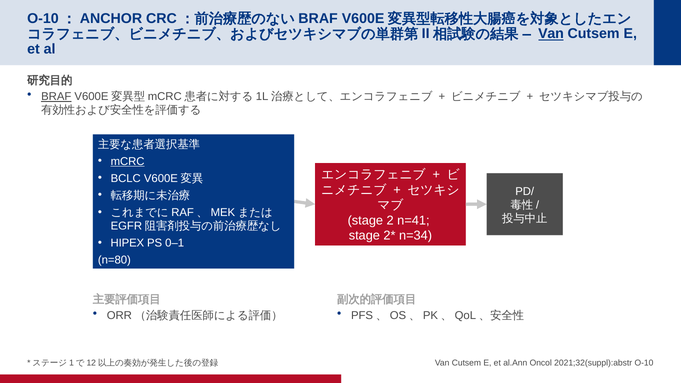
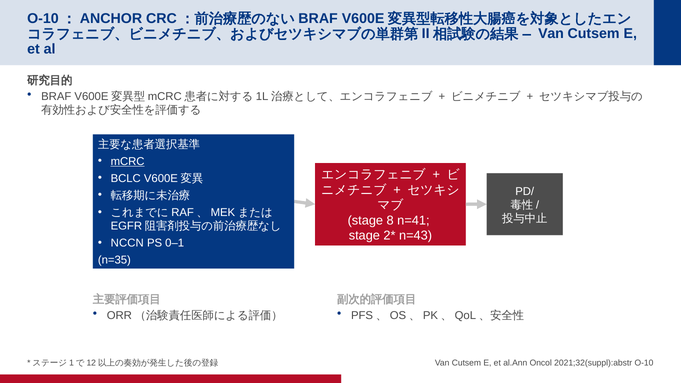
Van at (551, 34) underline: present -> none
BRAF underline: present -> none
2: 2 -> 8
n=34: n=34 -> n=43
HIPEX: HIPEX -> NCCN
n=80: n=80 -> n=35
